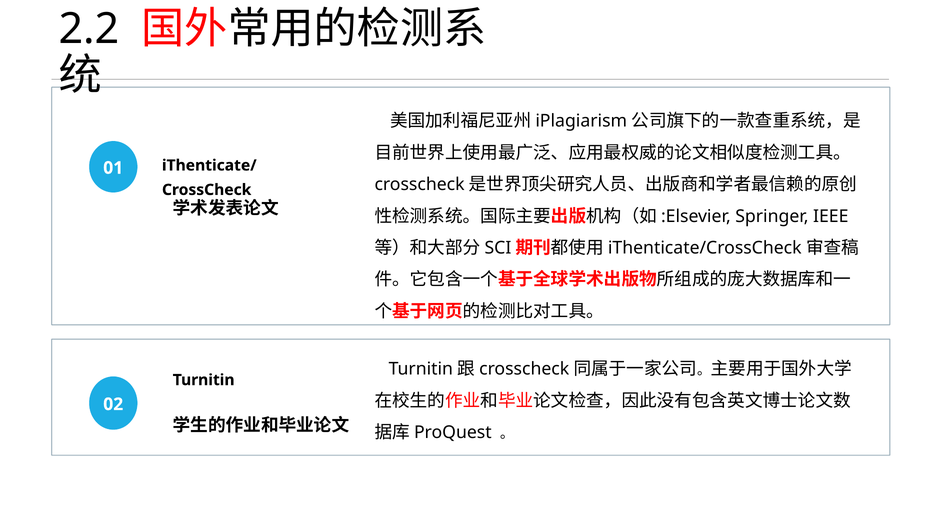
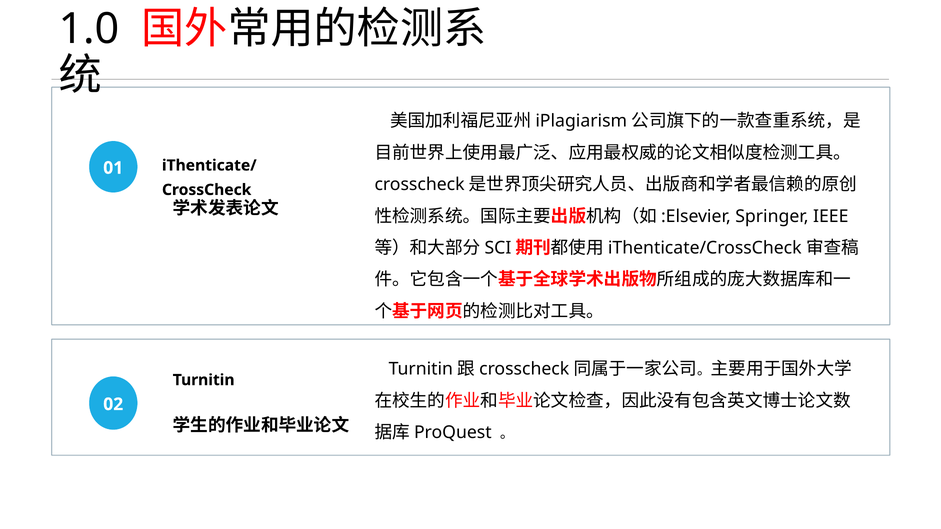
2.2: 2.2 -> 1.0
